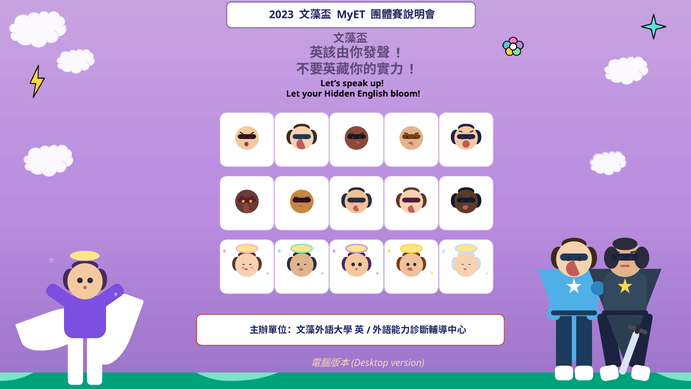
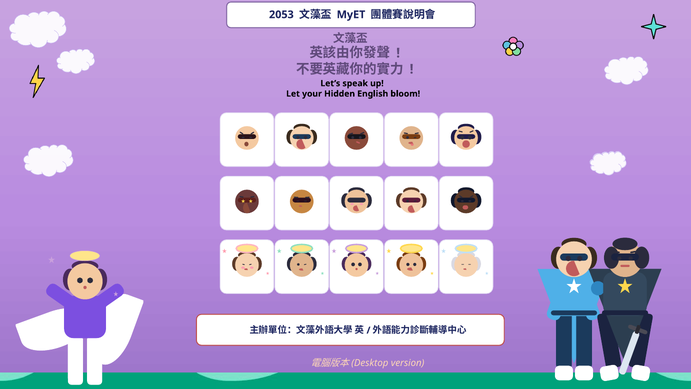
2023: 2023 -> 2053
